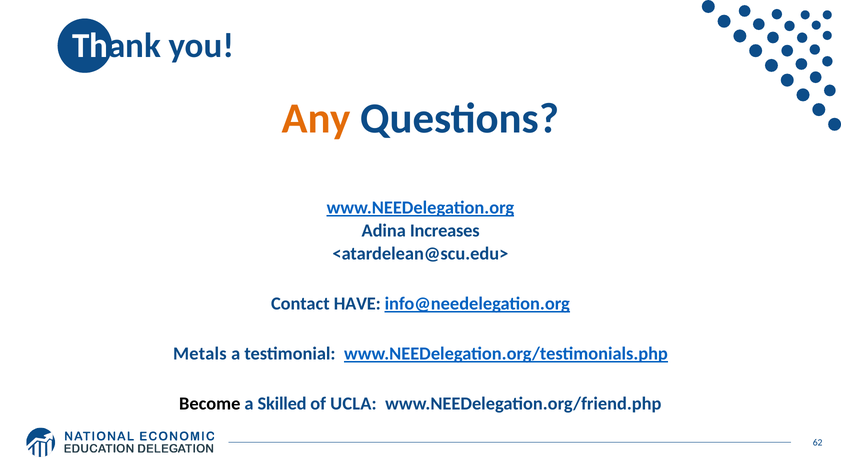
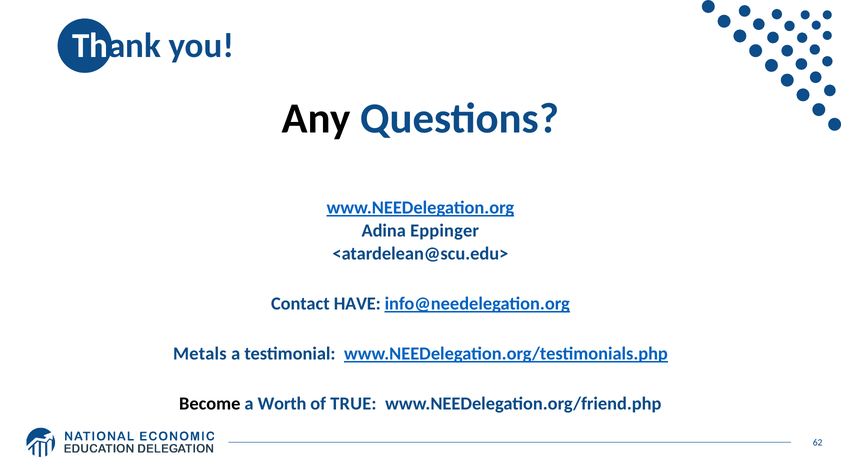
Any colour: orange -> black
Increases: Increases -> Eppinger
Skilled: Skilled -> Worth
UCLA: UCLA -> TRUE
